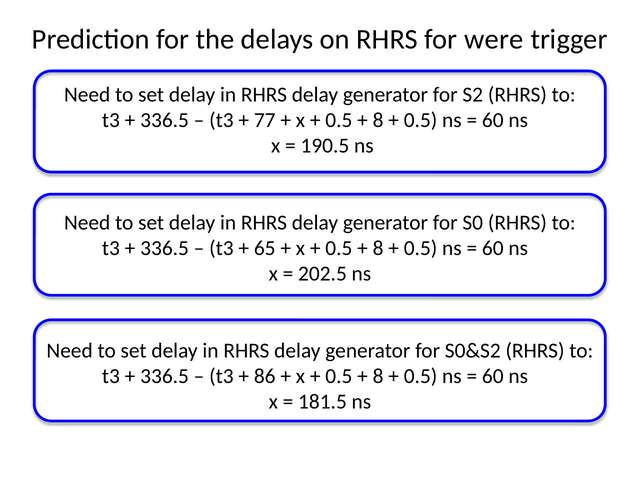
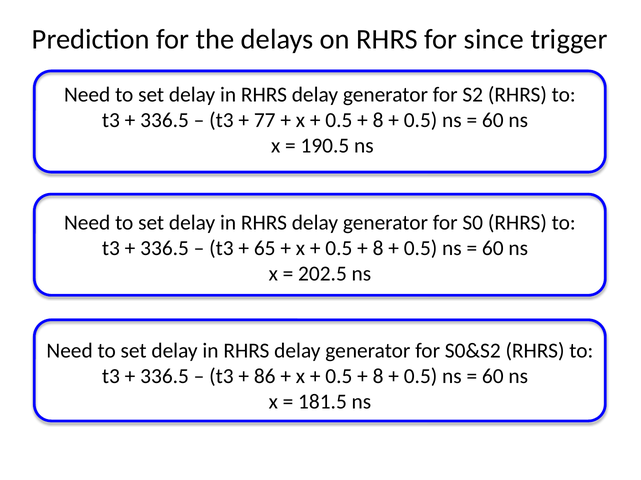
were: were -> since
